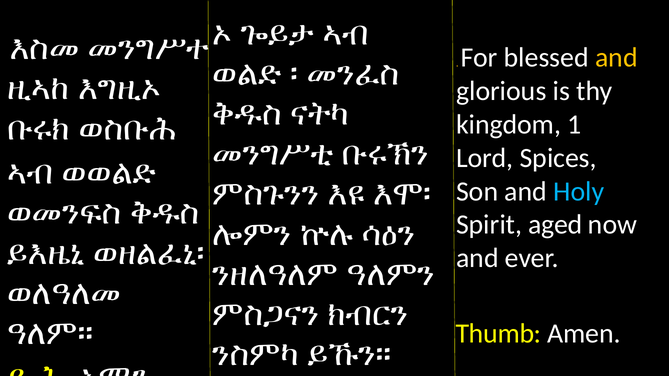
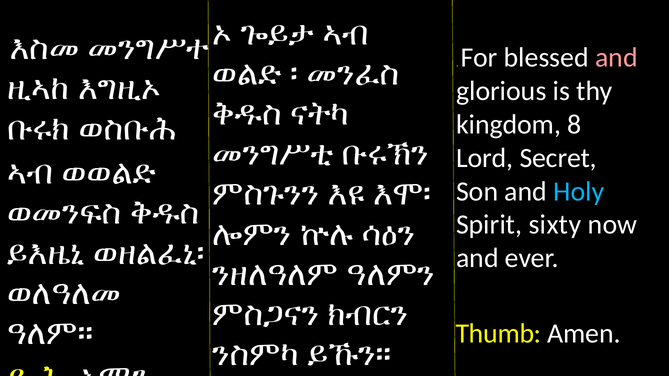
and at (616, 58) colour: yellow -> pink
1: 1 -> 8
Spices: Spices -> Secret
aged: aged -> sixty
